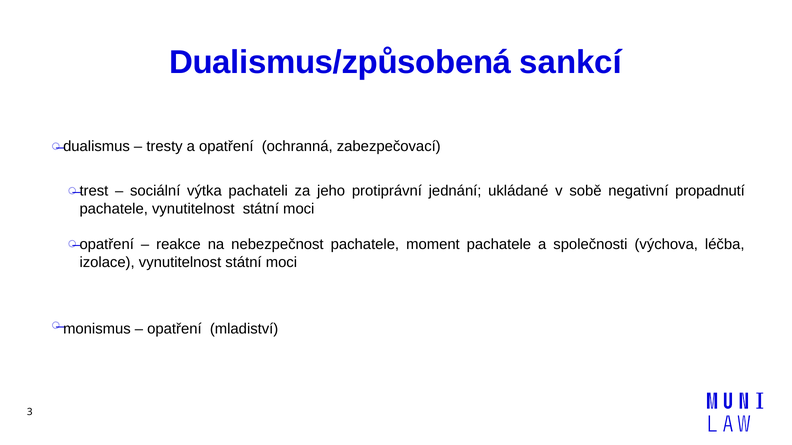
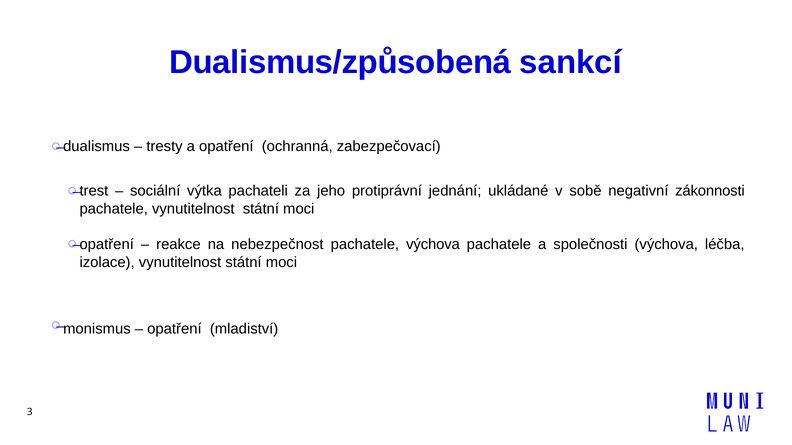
propadnutí: propadnutí -> zákonnosti
pachatele moment: moment -> výchova
